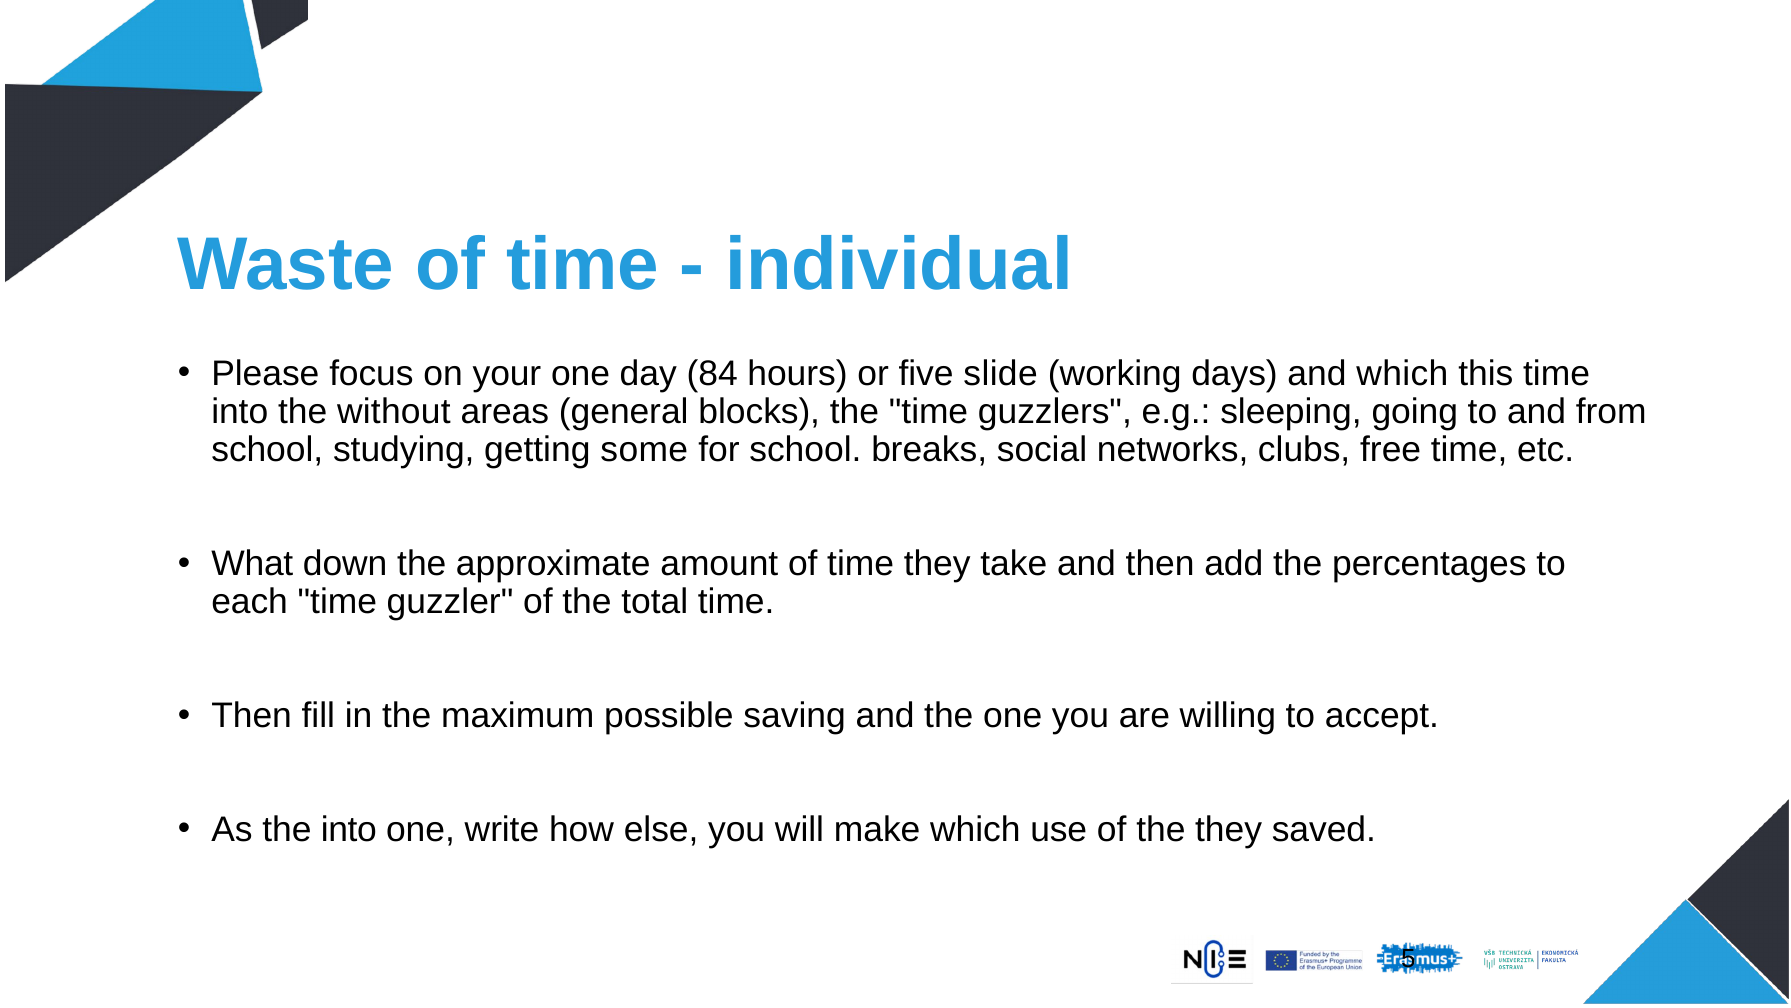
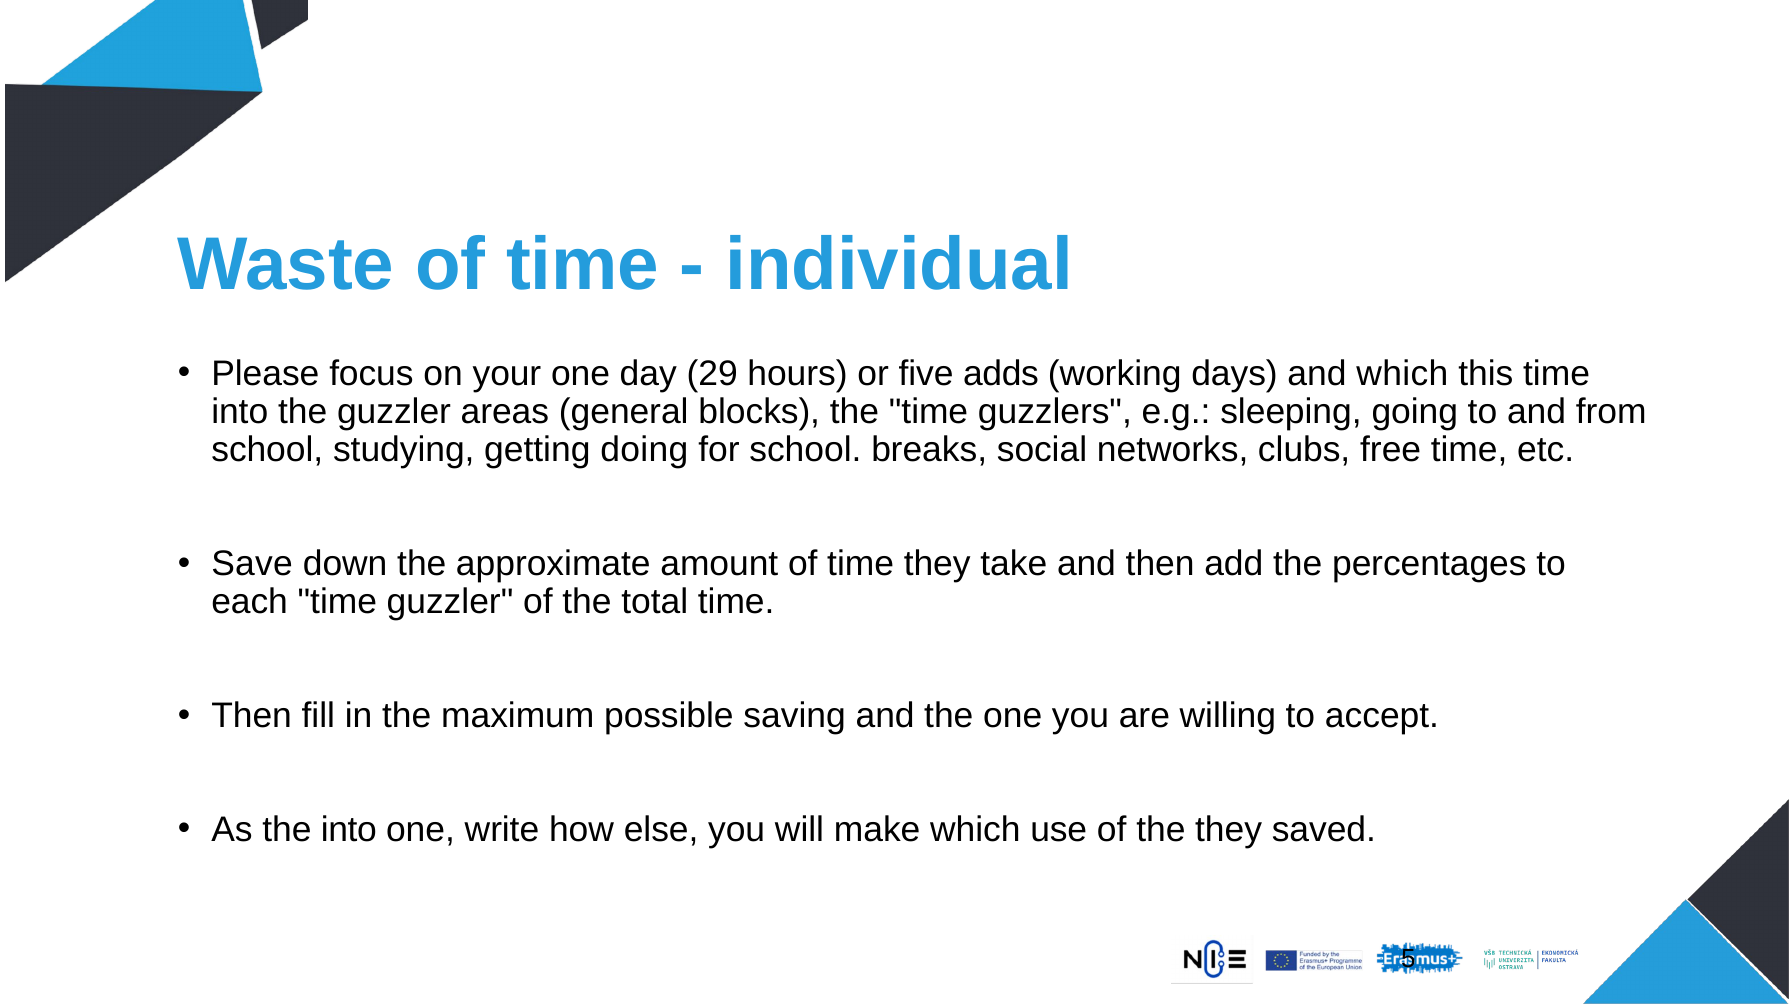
84: 84 -> 29
slide: slide -> adds
the without: without -> guzzler
some: some -> doing
What: What -> Save
